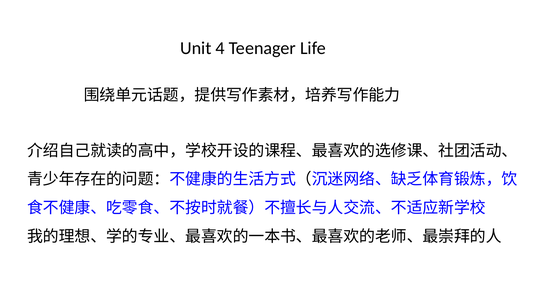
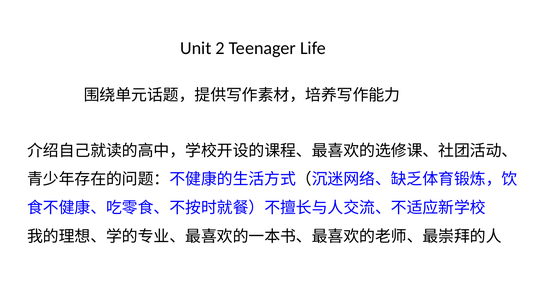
4: 4 -> 2
